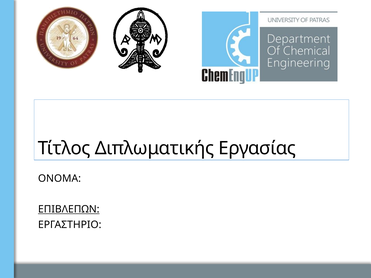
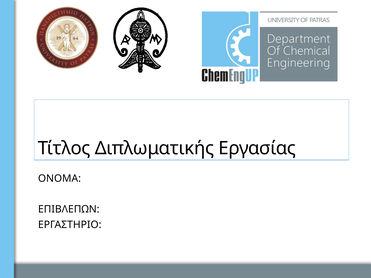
ΕΠΙΒΛΕΠΩΝ underline: present -> none
